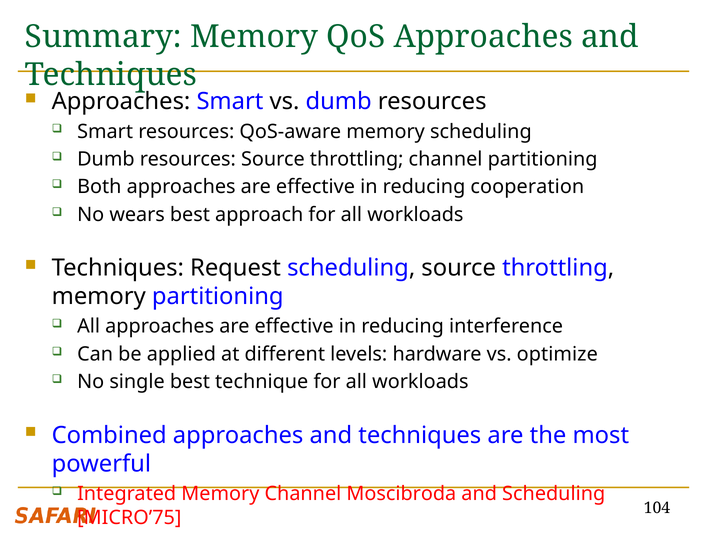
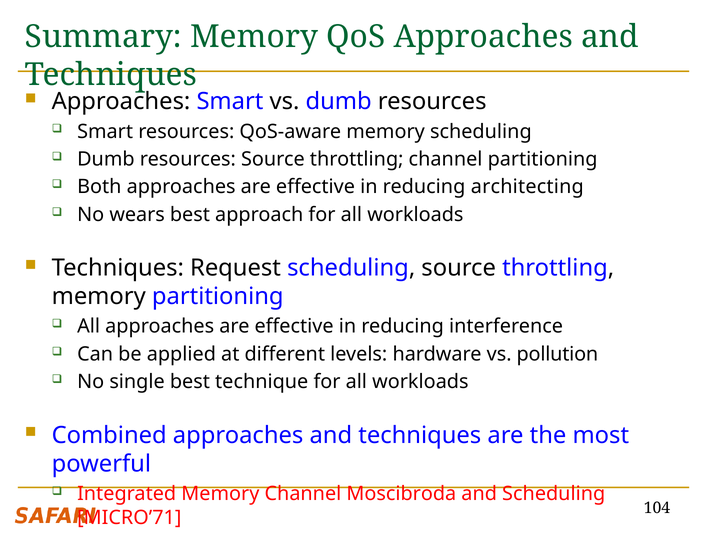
cooperation: cooperation -> architecting
optimize: optimize -> pollution
MICRO’75: MICRO’75 -> MICRO’71
